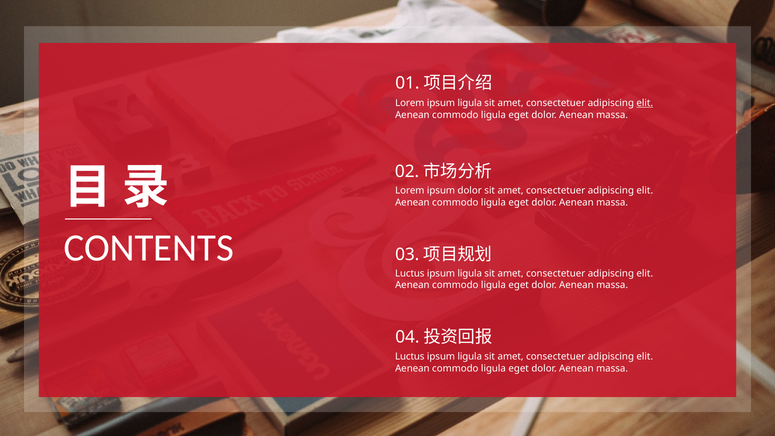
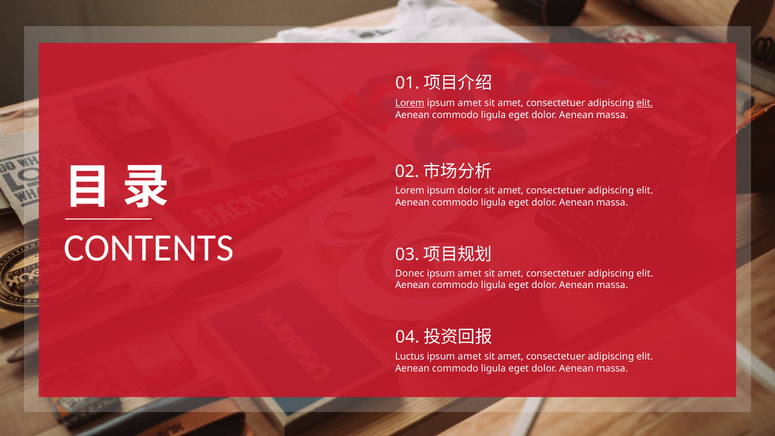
Lorem at (410, 103) underline: none -> present
ligula at (470, 103): ligula -> amet
Luctus at (410, 273): Luctus -> Donec
ligula at (470, 273): ligula -> amet
ligula at (470, 357): ligula -> amet
